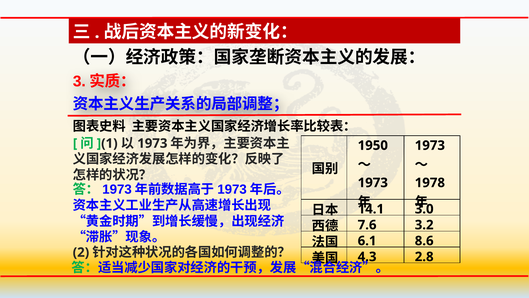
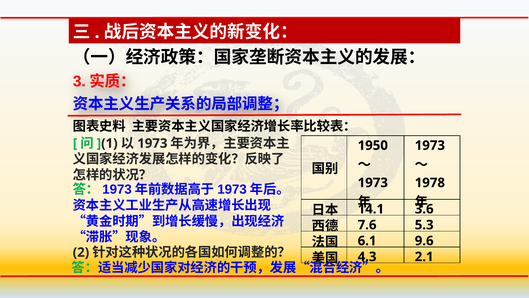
3.0: 3.0 -> 3.6
3.2: 3.2 -> 5.3
8.6: 8.6 -> 9.6
2.8: 2.8 -> 2.1
